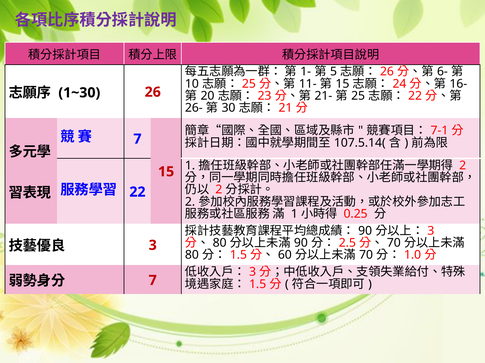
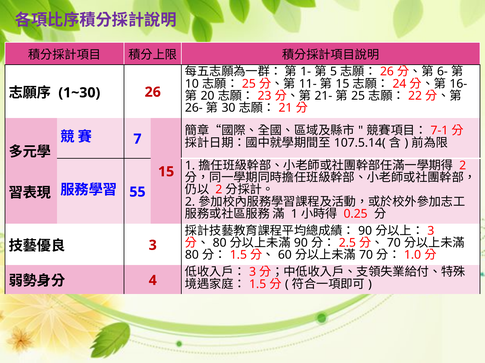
22 at (137, 192): 22 -> 55
7 at (153, 281): 7 -> 4
